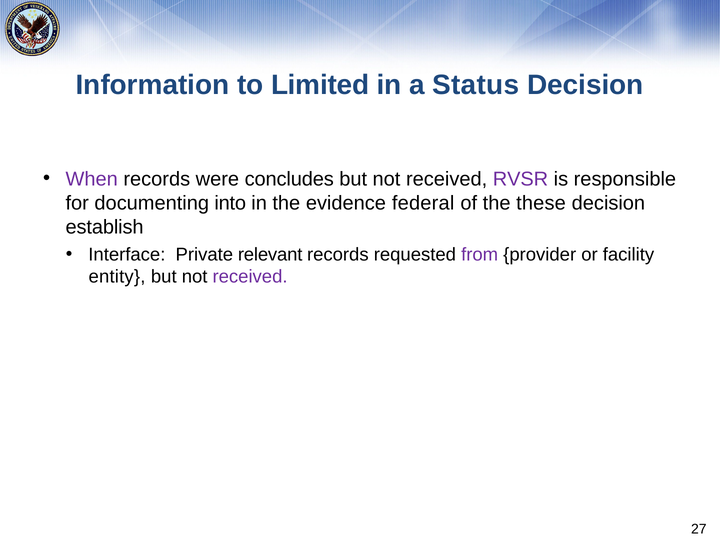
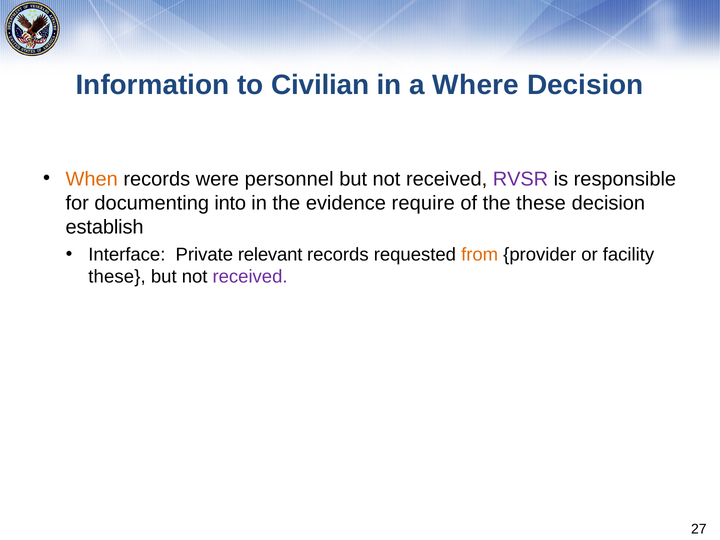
Limited: Limited -> Civilian
Status: Status -> Where
When colour: purple -> orange
concludes: concludes -> personnel
federal: federal -> require
from colour: purple -> orange
entity at (117, 277): entity -> these
